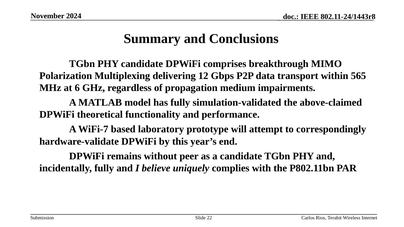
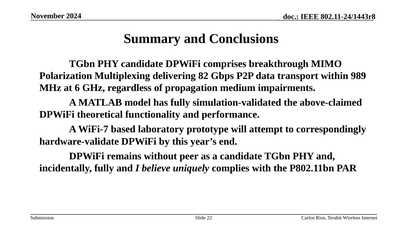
12: 12 -> 82
565: 565 -> 989
